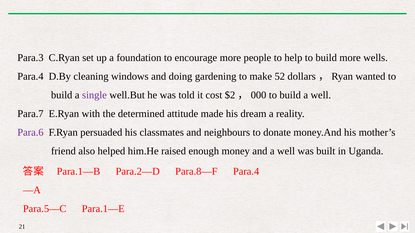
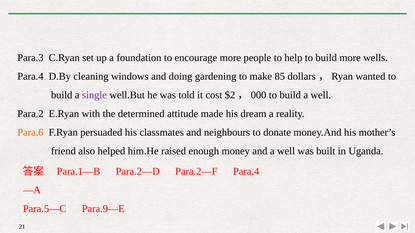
52: 52 -> 85
Para.7: Para.7 -> Para.2
Para.6 colour: purple -> orange
Para.8—F: Para.8—F -> Para.2—F
Para.1—E: Para.1—E -> Para.9—E
